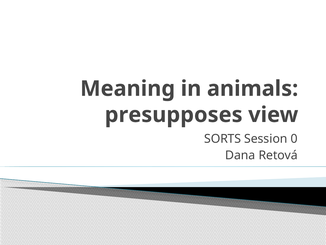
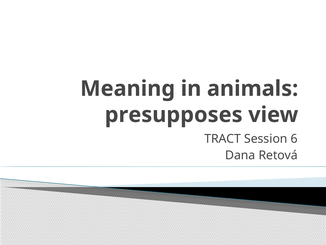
SORTS: SORTS -> TRACT
0: 0 -> 6
